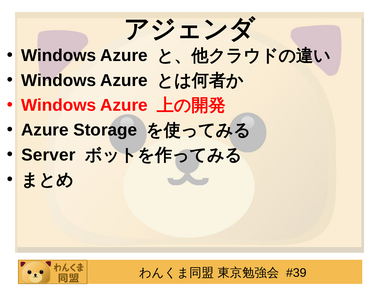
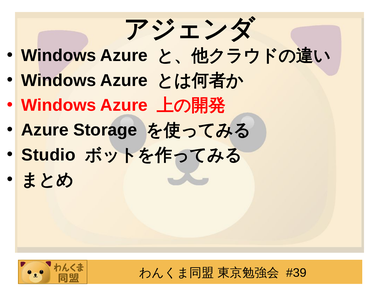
Server: Server -> Studio
